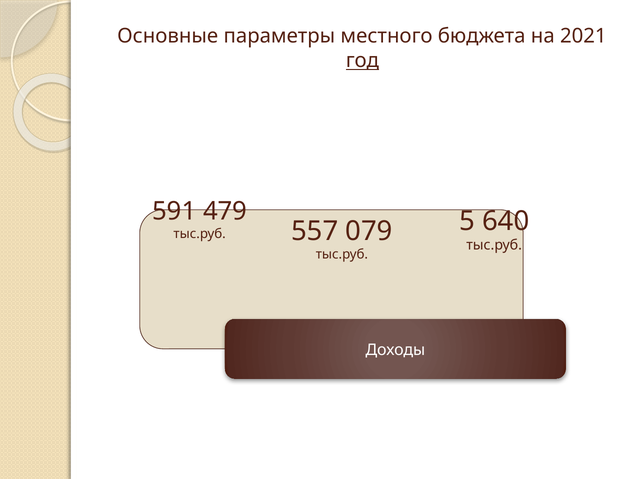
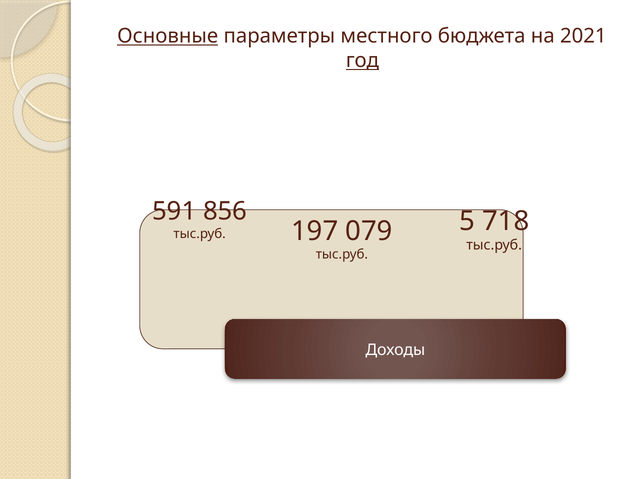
Основные underline: none -> present
479: 479 -> 856
640: 640 -> 718
557: 557 -> 197
